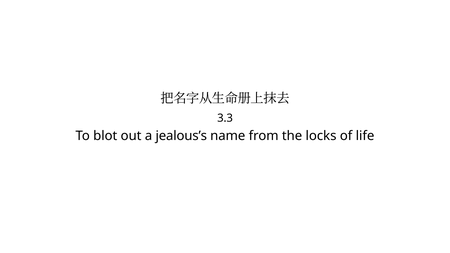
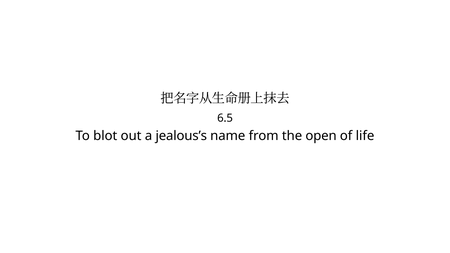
3.3: 3.3 -> 6.5
locks: locks -> open
